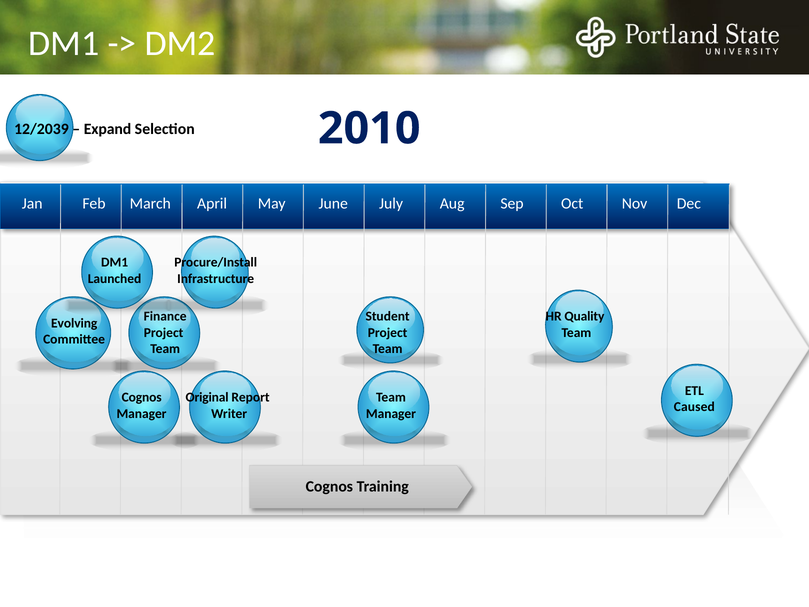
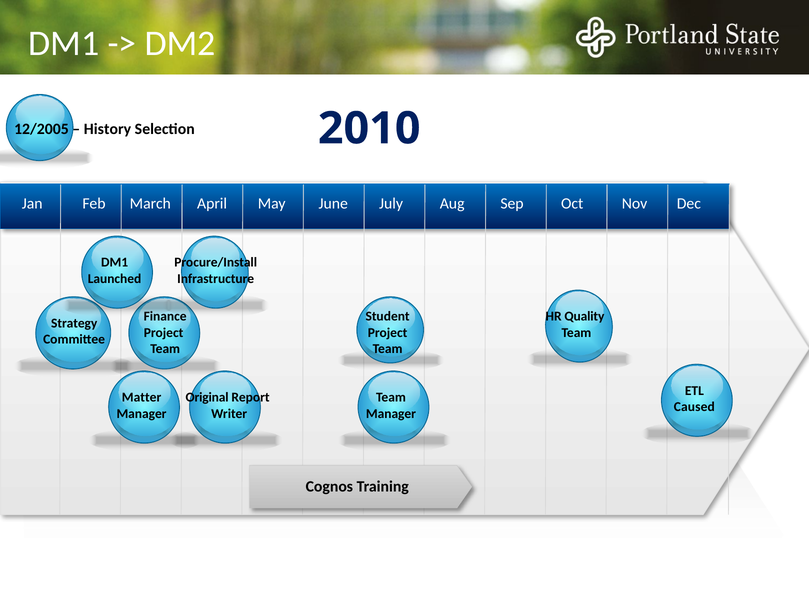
12/2039: 12/2039 -> 12/2005
Expand: Expand -> History
Evolving: Evolving -> Strategy
Cognos at (142, 397): Cognos -> Matter
